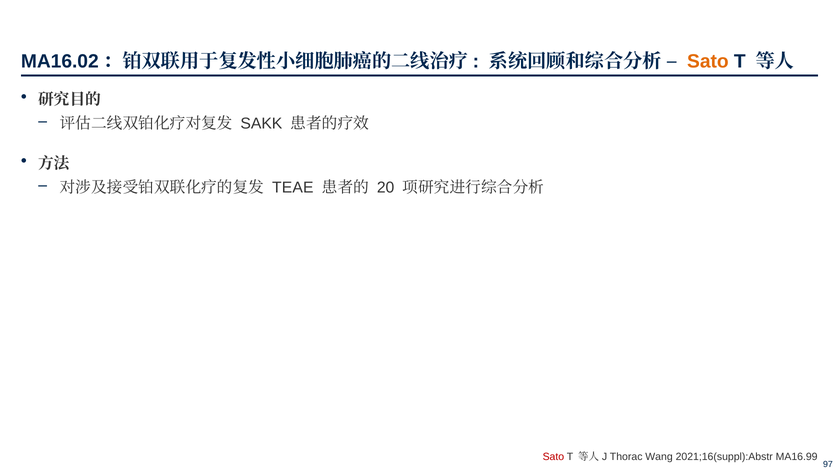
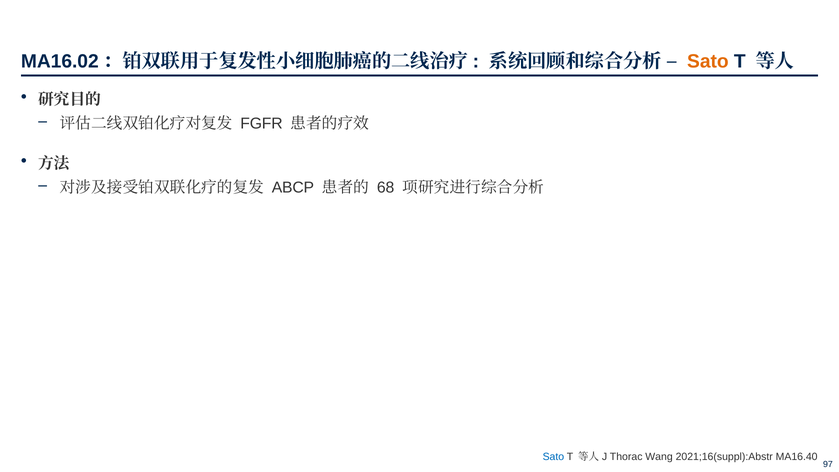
SAKK: SAKK -> FGFR
TEAE: TEAE -> ABCP
20: 20 -> 68
Sato at (553, 457) colour: red -> blue
MA16.99: MA16.99 -> MA16.40
